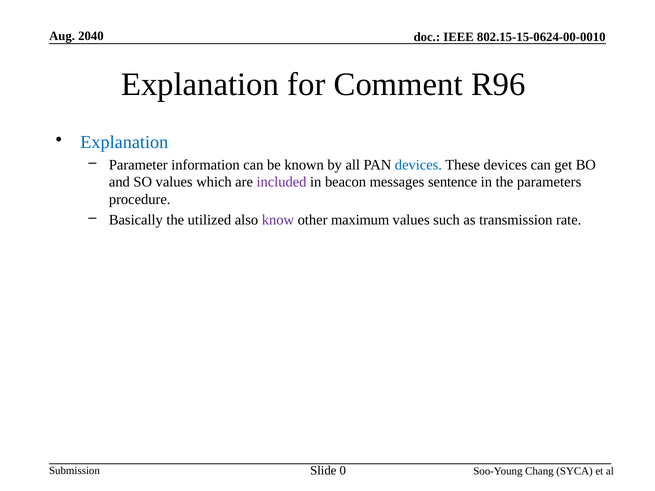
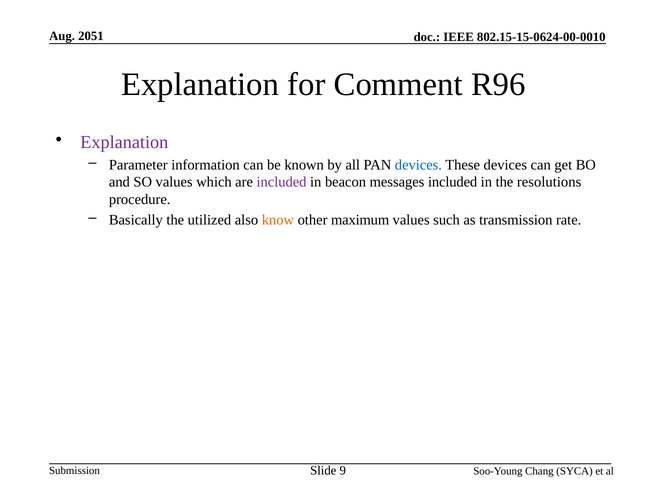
2040: 2040 -> 2051
Explanation at (124, 143) colour: blue -> purple
messages sentence: sentence -> included
parameters: parameters -> resolutions
know colour: purple -> orange
0: 0 -> 9
